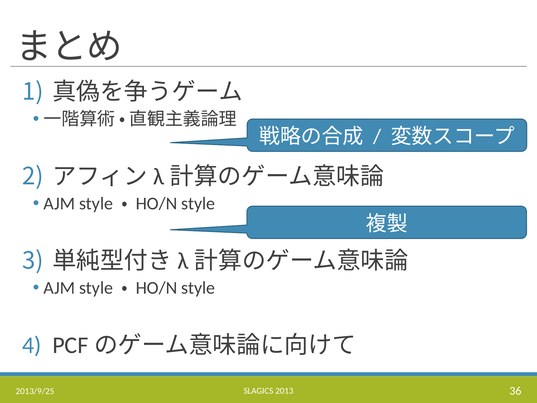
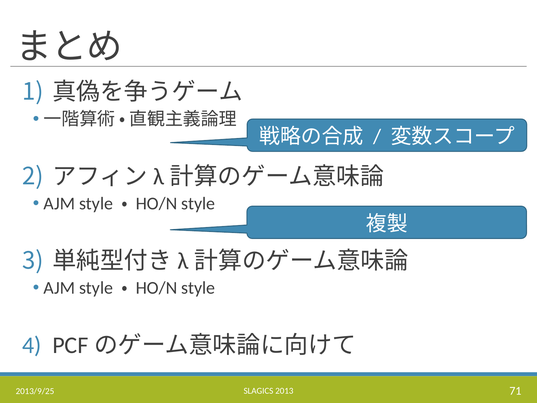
36: 36 -> 71
